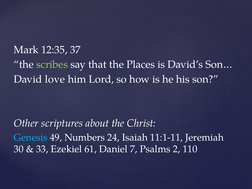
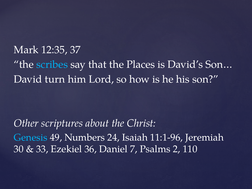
scribes colour: light green -> light blue
love: love -> turn
11:1-11: 11:1-11 -> 11:1-96
61: 61 -> 36
